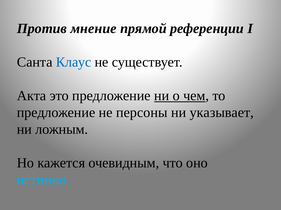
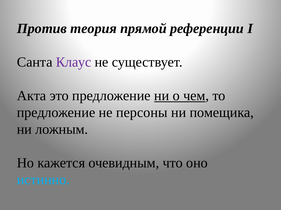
мнение: мнение -> теория
Клаус colour: blue -> purple
указывает: указывает -> помещика
